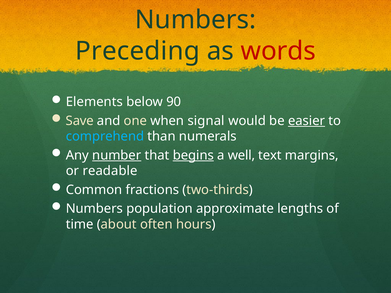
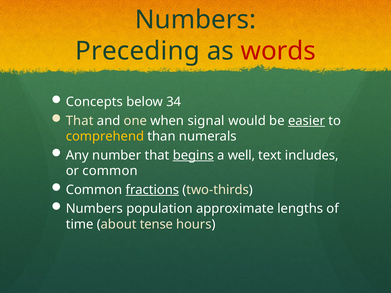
Elements: Elements -> Concepts
90: 90 -> 34
Save at (80, 121): Save -> That
comprehend colour: light blue -> yellow
number underline: present -> none
margins: margins -> includes
or readable: readable -> common
fractions underline: none -> present
often: often -> tense
